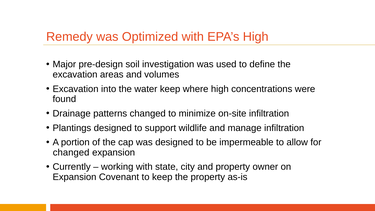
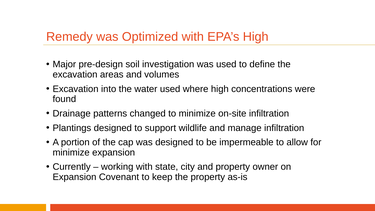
water keep: keep -> used
changed at (71, 152): changed -> minimize
